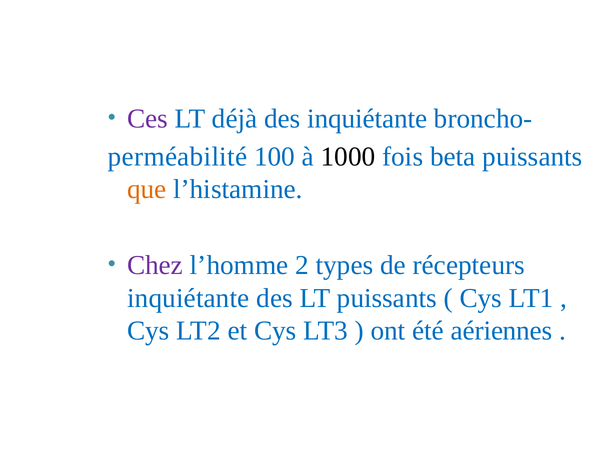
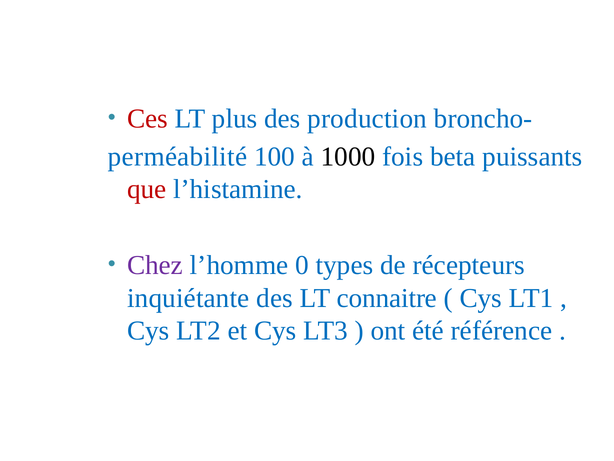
Ces colour: purple -> red
déjà: déjà -> plus
des inquiétante: inquiétante -> production
que colour: orange -> red
2: 2 -> 0
LT puissants: puissants -> connaitre
aériennes: aériennes -> référence
